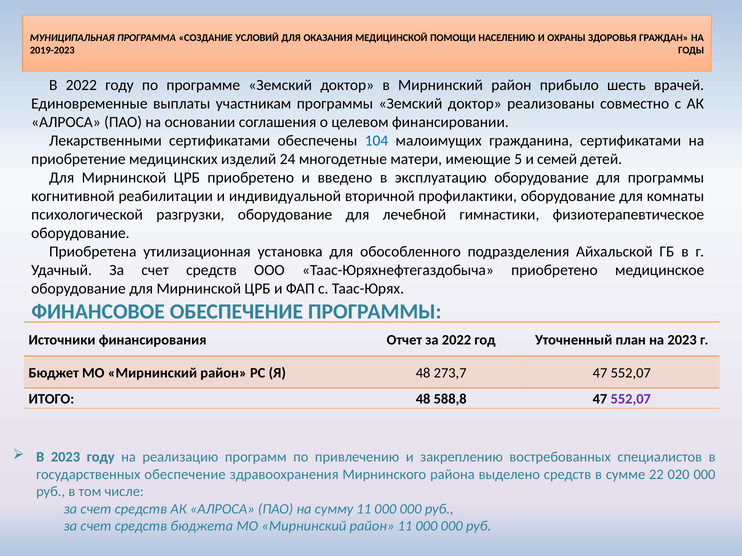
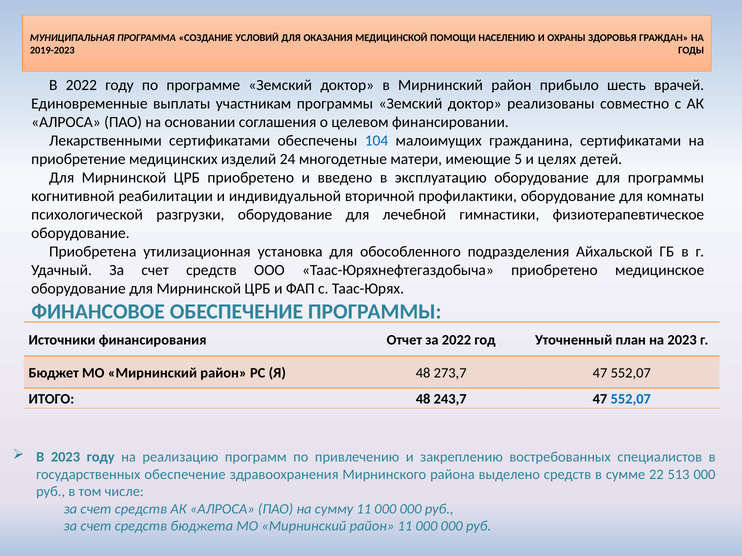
семей: семей -> целях
588,8: 588,8 -> 243,7
552,07 at (631, 399) colour: purple -> blue
020: 020 -> 513
